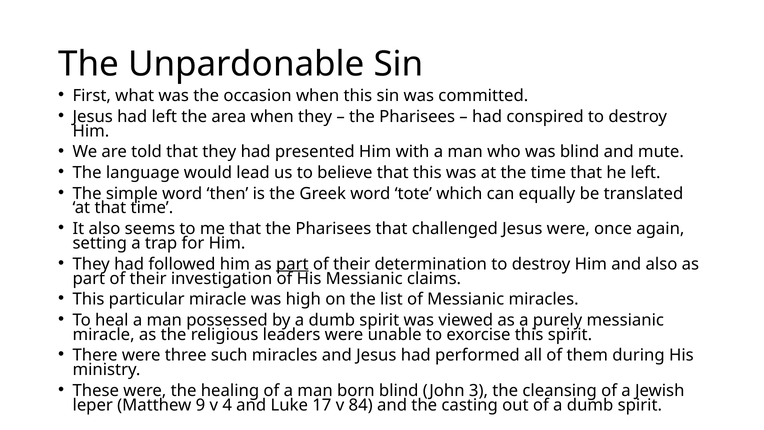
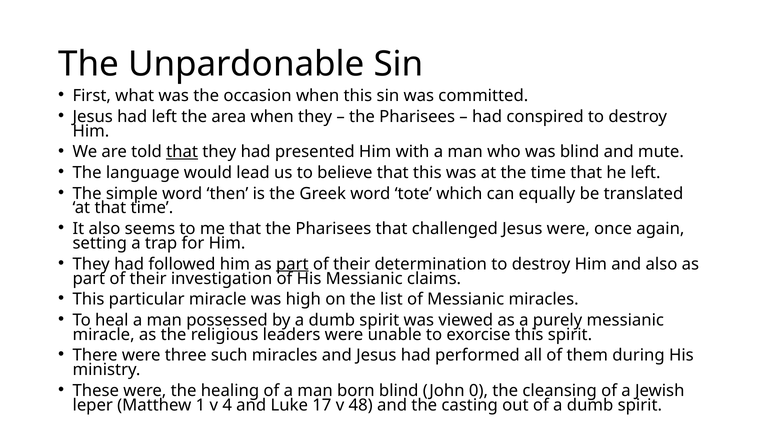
that at (182, 152) underline: none -> present
3: 3 -> 0
9: 9 -> 1
84: 84 -> 48
